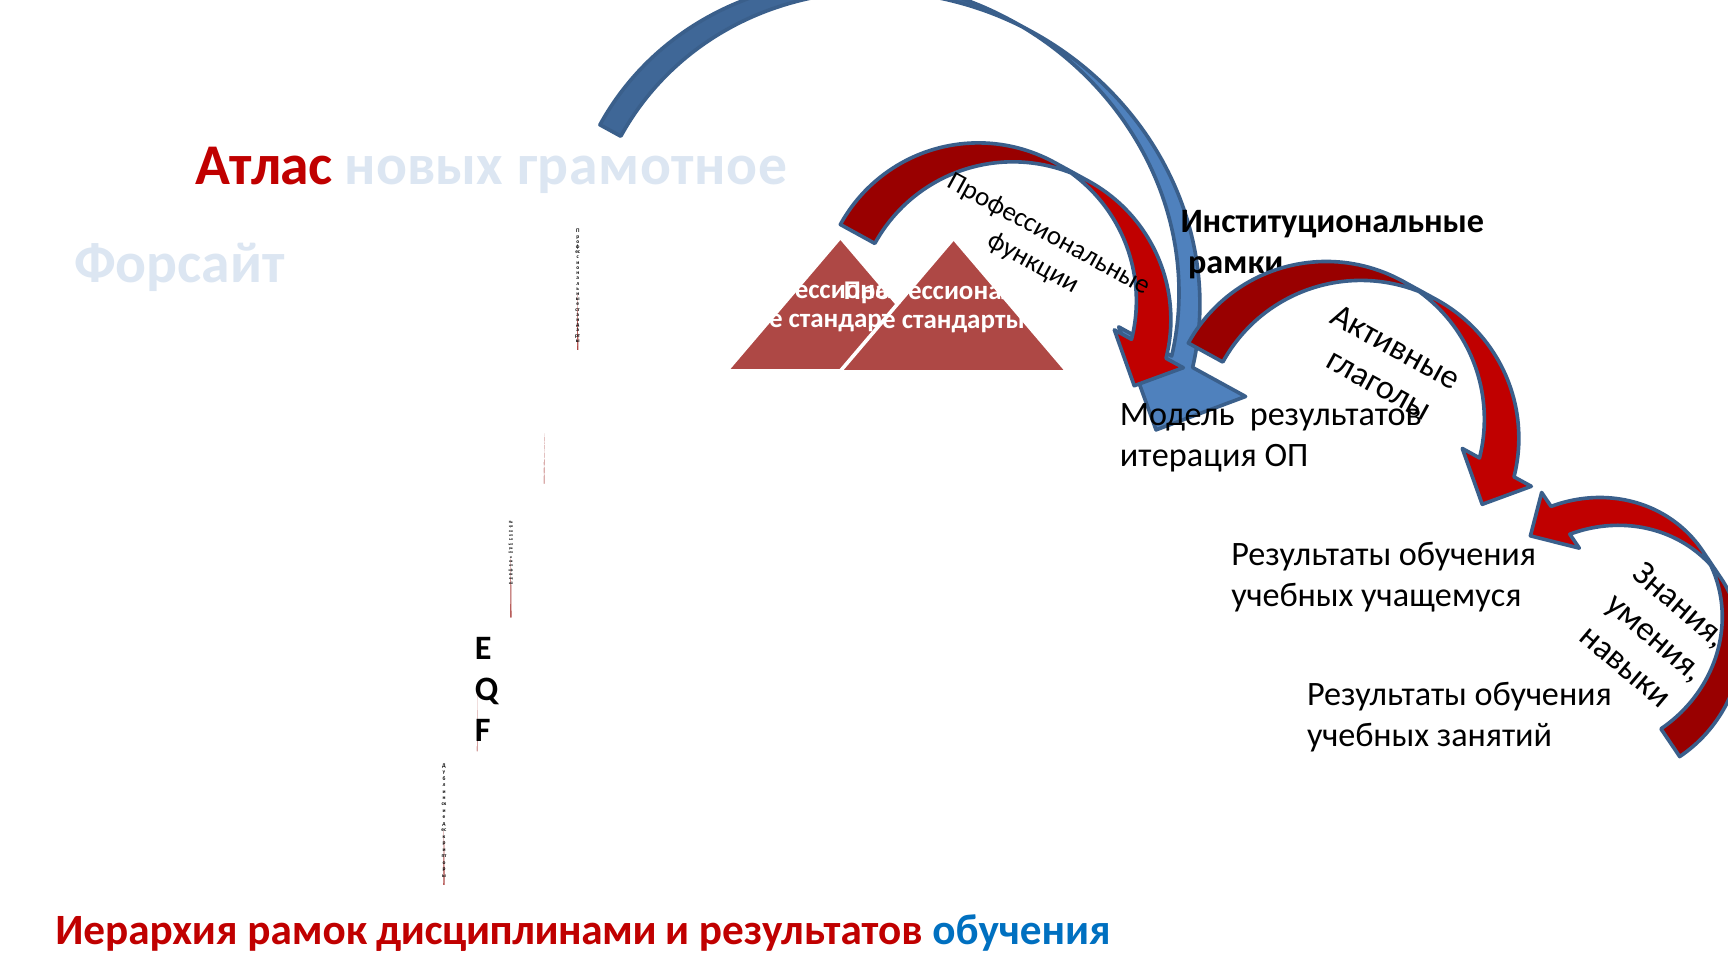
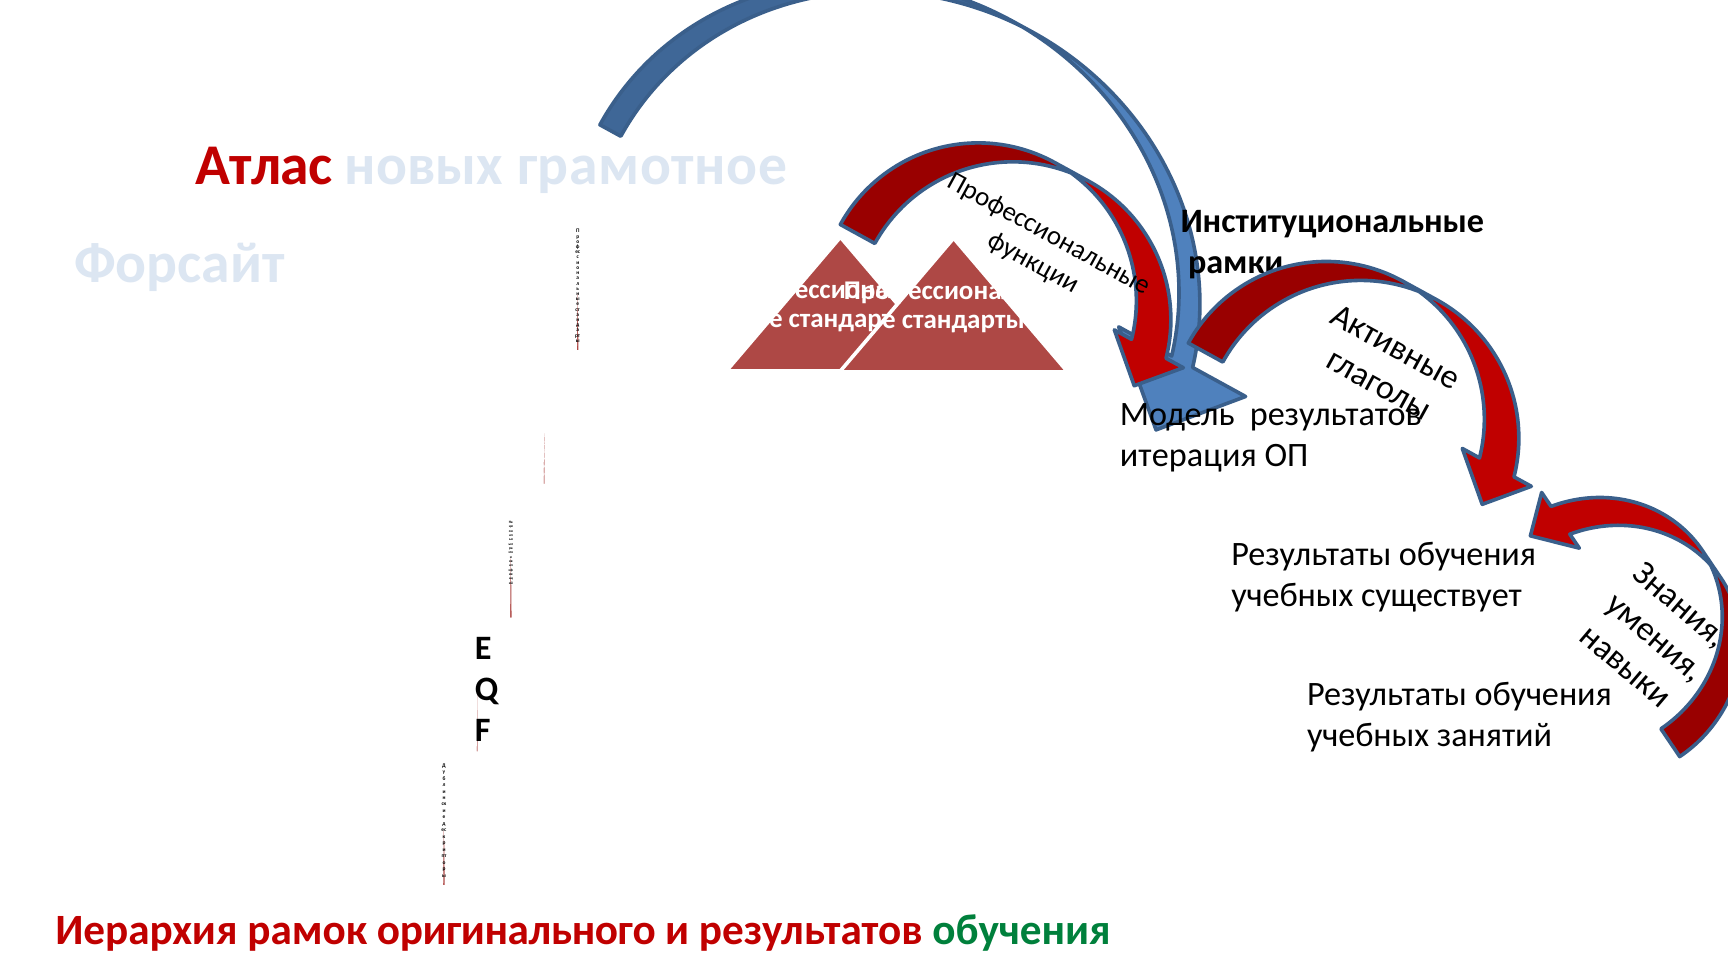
учащемуся: учащемуся -> существует
дисциплинами: дисциплинами -> оригинального
обучения at (1022, 930) colour: blue -> green
